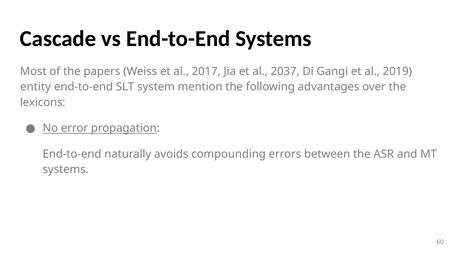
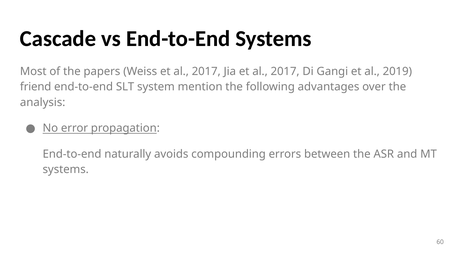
Jia et al 2037: 2037 -> 2017
entity: entity -> friend
lexicons: lexicons -> analysis
